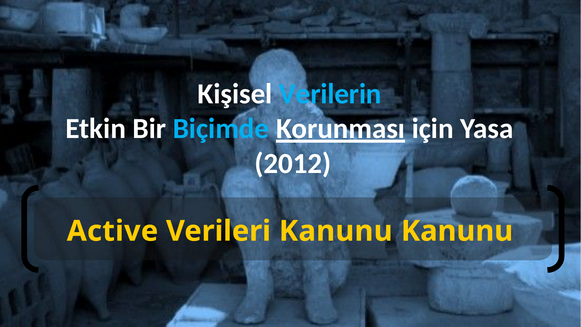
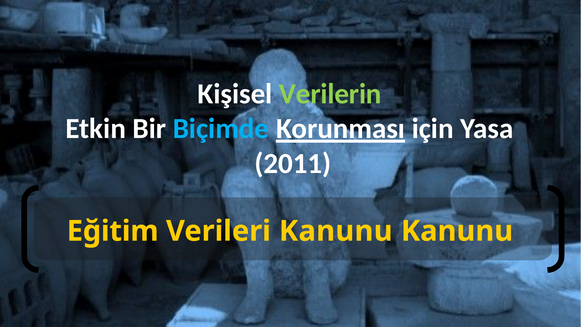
Verilerin colour: light blue -> light green
2012: 2012 -> 2011
Active: Active -> Eğitim
